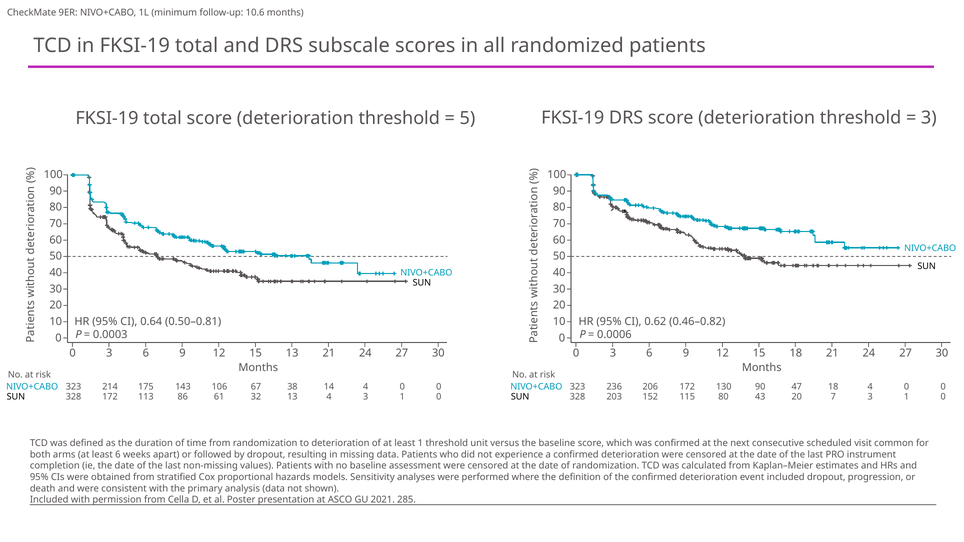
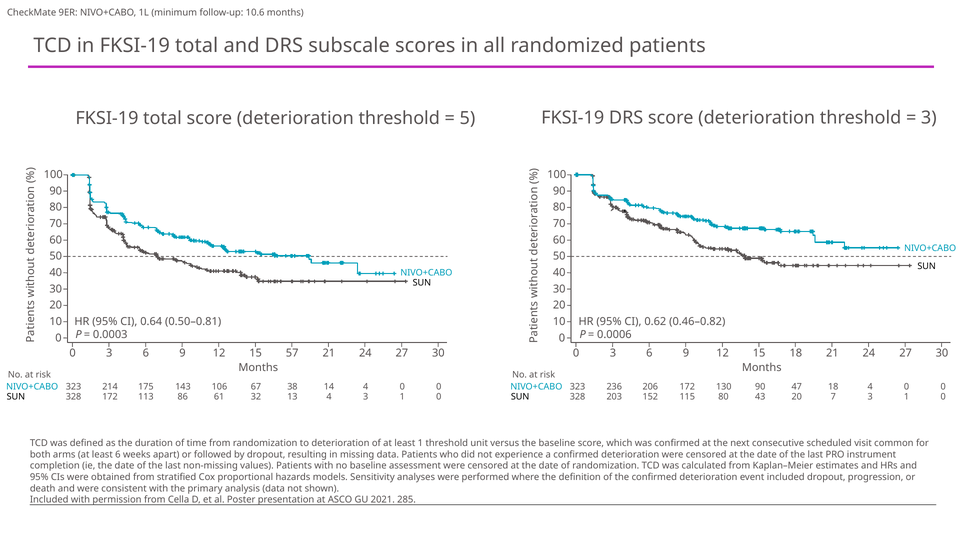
15 13: 13 -> 57
